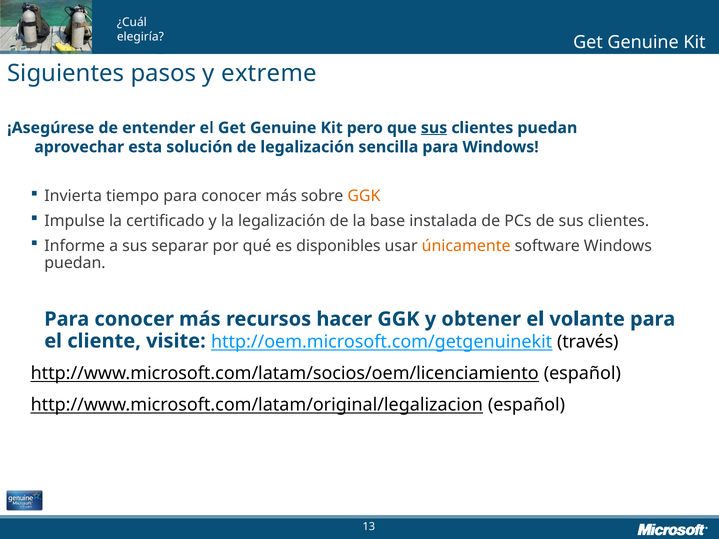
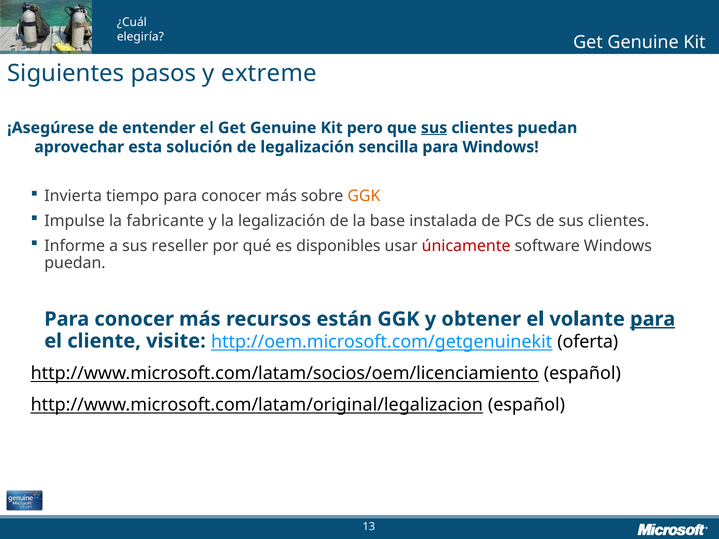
certificado: certificado -> fabricante
separar: separar -> reseller
únicamente colour: orange -> red
hacer: hacer -> están
para at (653, 319) underline: none -> present
través: través -> oferta
